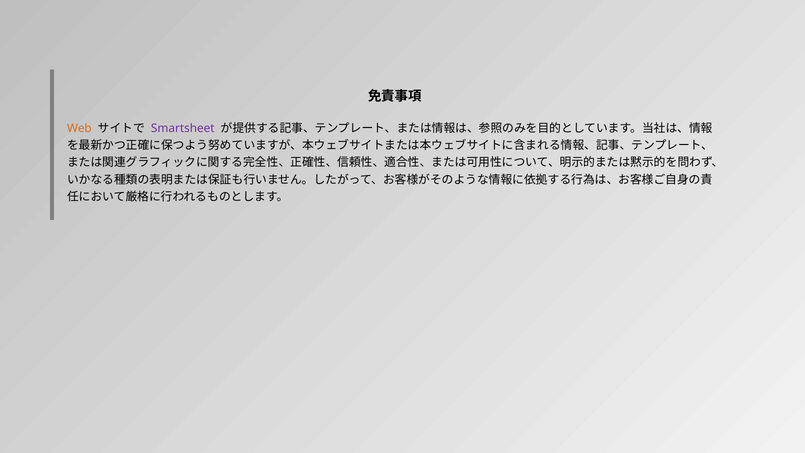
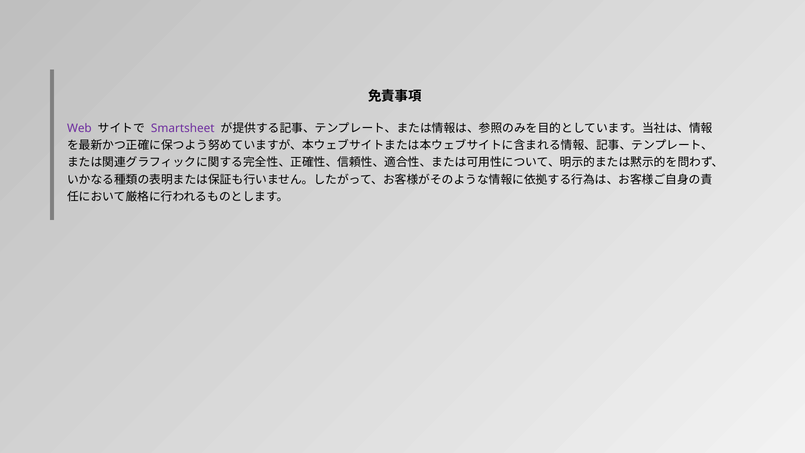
Web colour: orange -> purple
